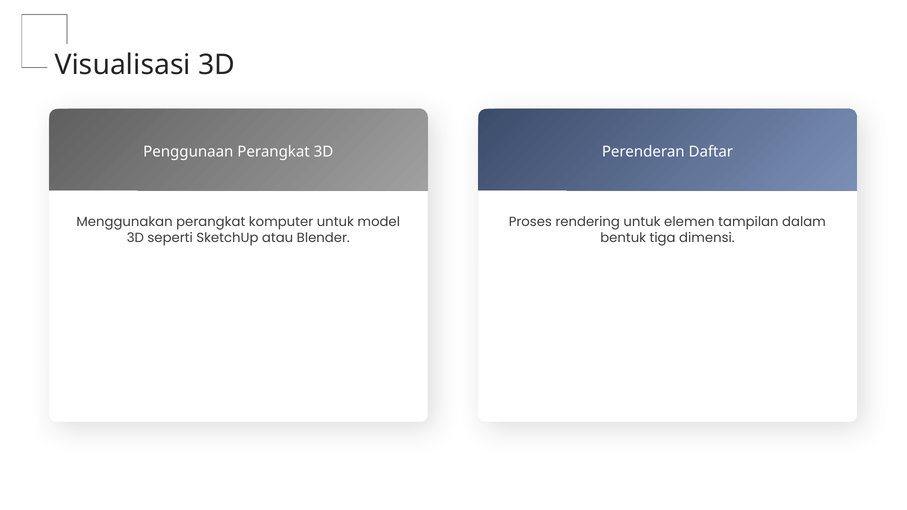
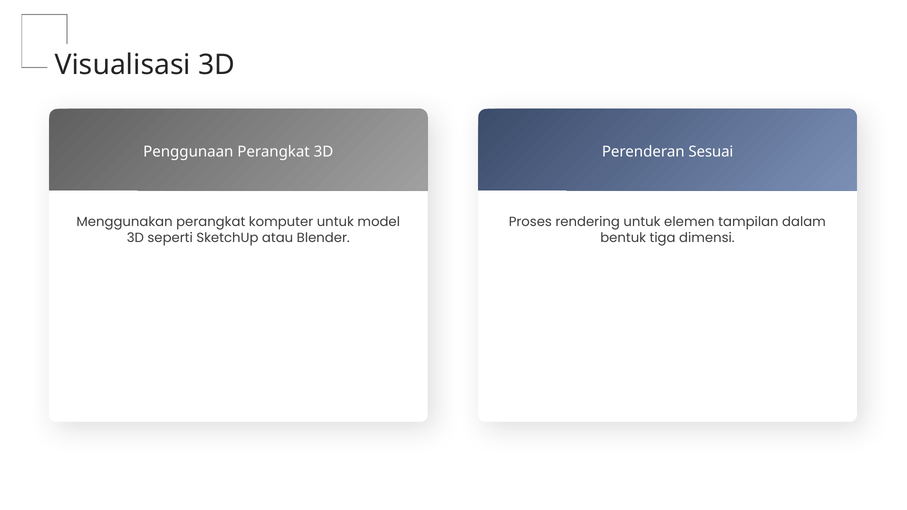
Daftar: Daftar -> Sesuai
